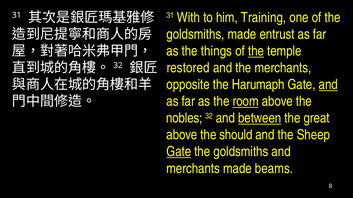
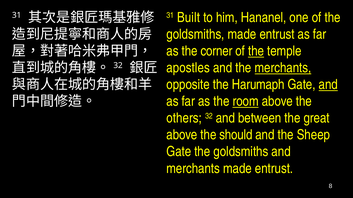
With: With -> Built
Training: Training -> Hananel
things: things -> corner
restored: restored -> apostles
merchants at (283, 68) underline: none -> present
nobles: nobles -> others
between underline: present -> none
Gate at (179, 152) underline: present -> none
merchants made beams: beams -> entrust
